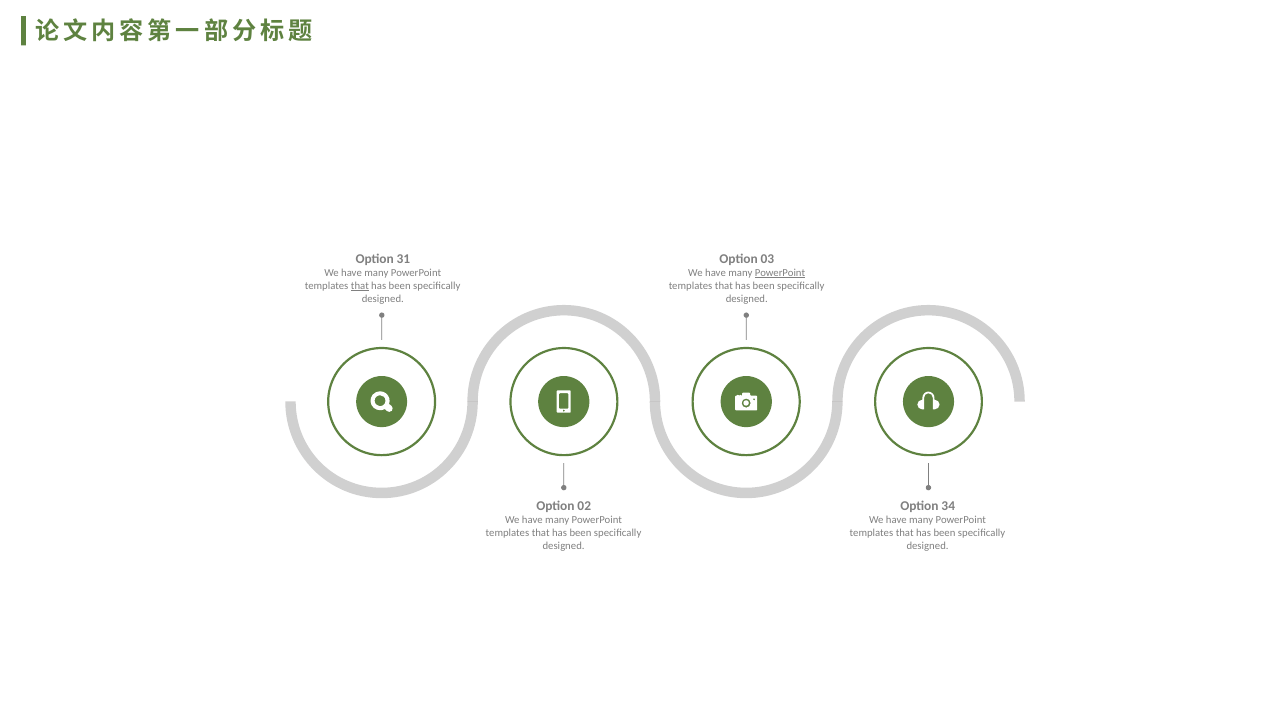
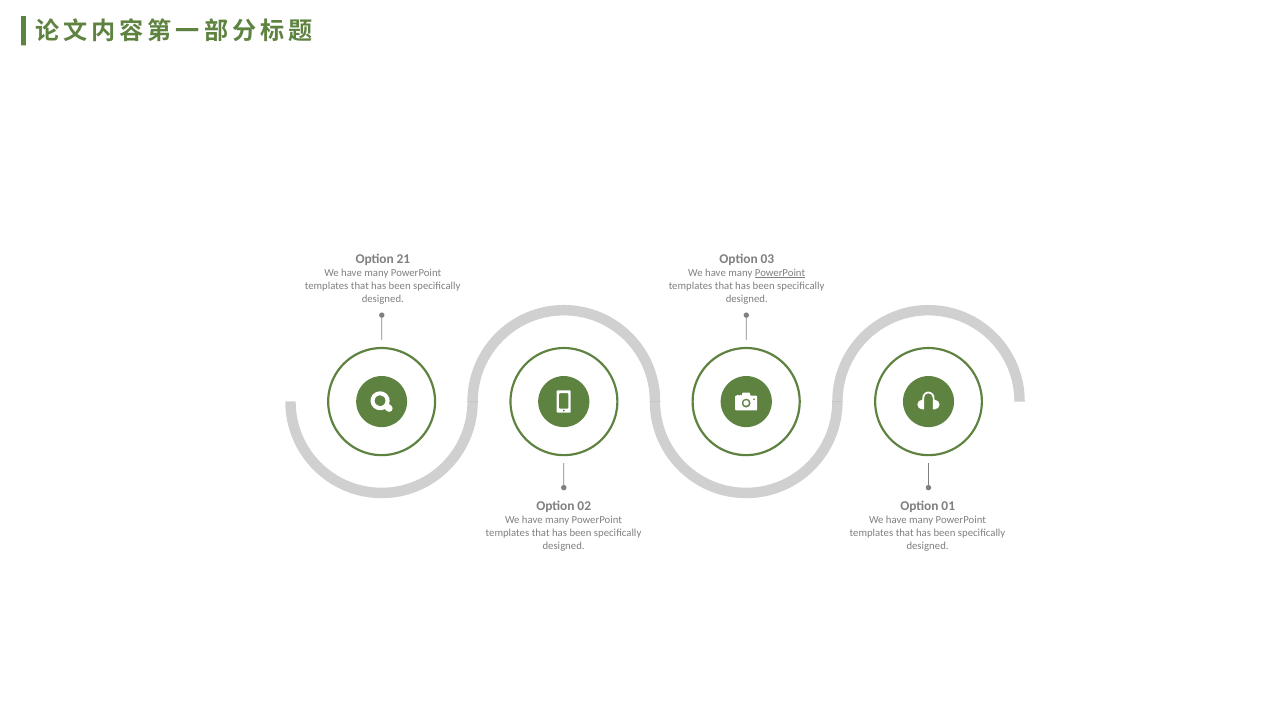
31: 31 -> 21
that at (360, 286) underline: present -> none
34: 34 -> 01
